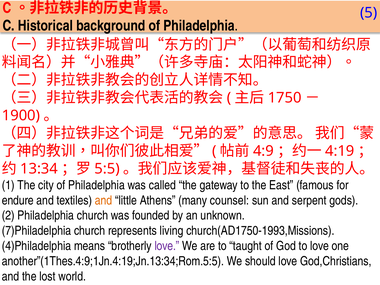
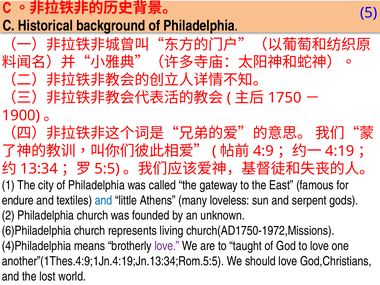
and at (104, 200) colour: orange -> blue
counsel: counsel -> loveless
7)Philadelphia: 7)Philadelphia -> 6)Philadelphia
church(AD1750-1993,Missions: church(AD1750-1993,Missions -> church(AD1750-1972,Missions
